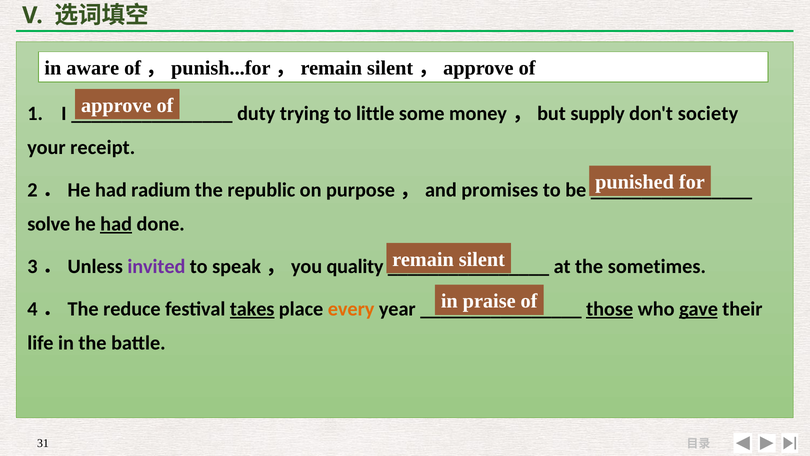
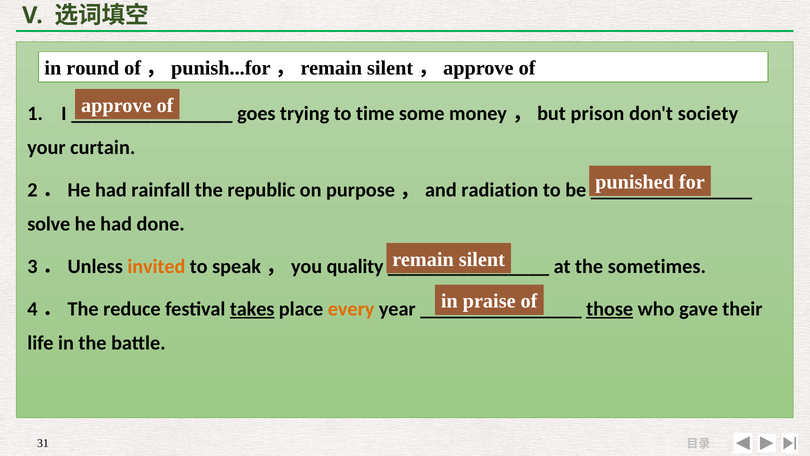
aware: aware -> round
duty: duty -> goes
little: little -> time
supply: supply -> prison
receipt: receipt -> curtain
radium: radium -> rainfall
promises: promises -> radiation
had at (116, 224) underline: present -> none
invited colour: purple -> orange
gave underline: present -> none
